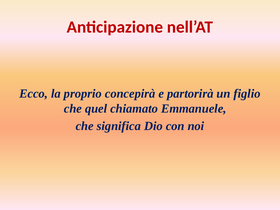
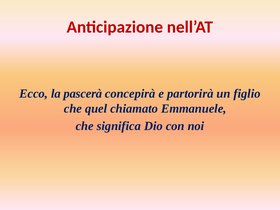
proprio: proprio -> pascerà
